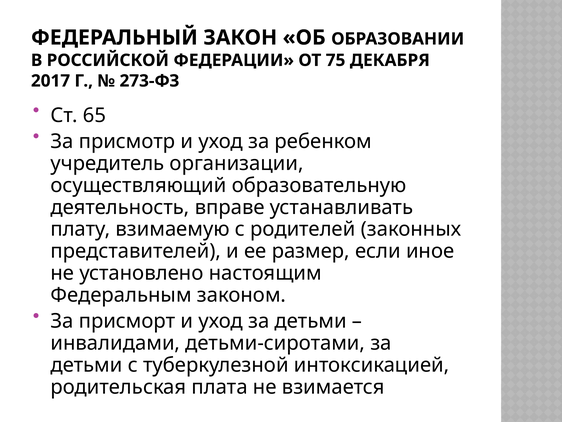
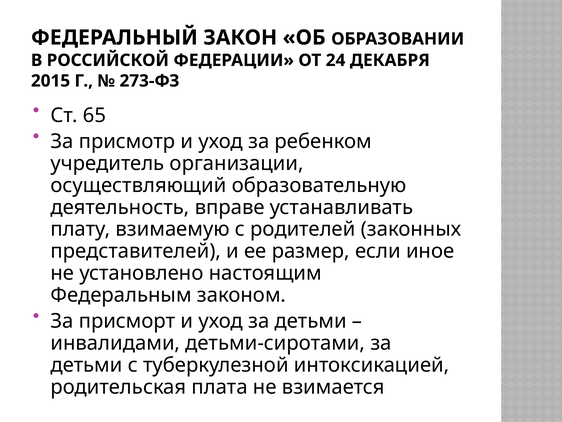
75: 75 -> 24
2017: 2017 -> 2015
